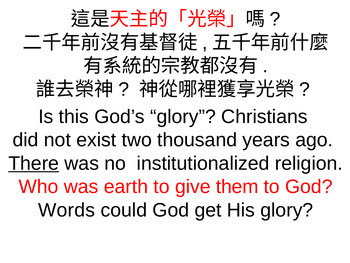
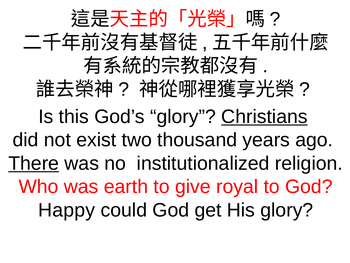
Christians underline: none -> present
them: them -> royal
Words: Words -> Happy
